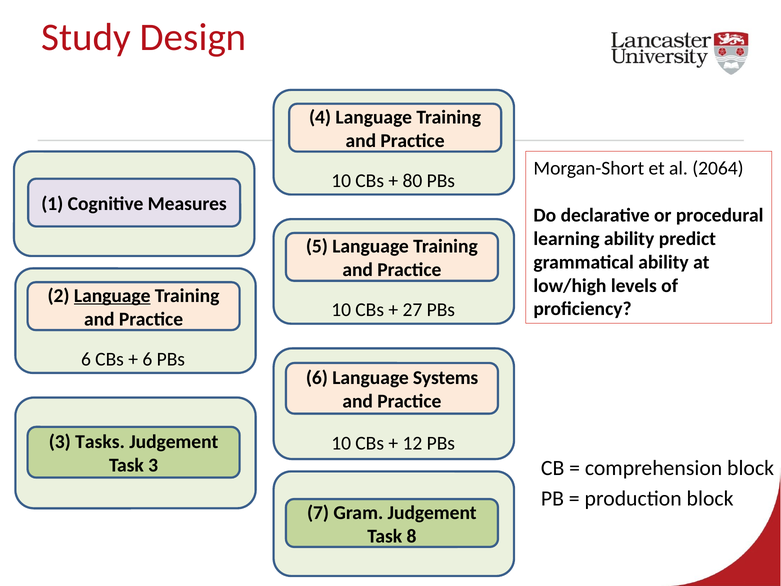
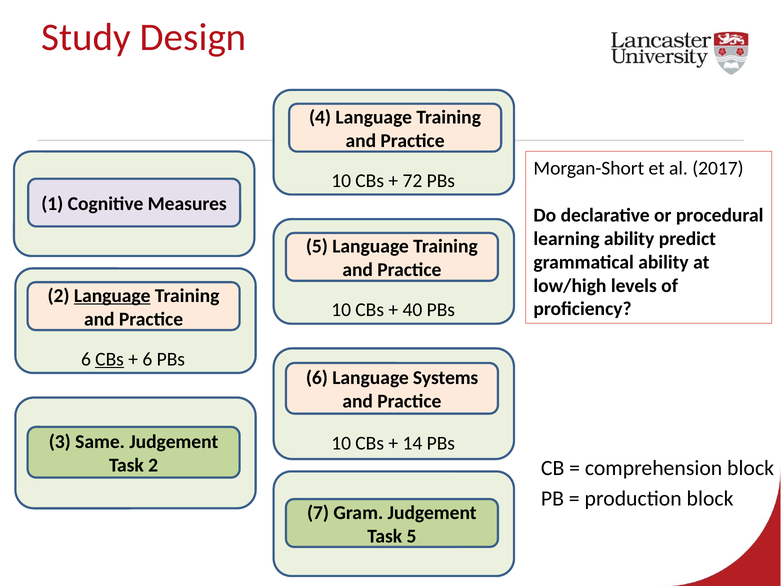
2064: 2064 -> 2017
80: 80 -> 72
27: 27 -> 40
CBs at (110, 359) underline: none -> present
Tasks: Tasks -> Same
12: 12 -> 14
Task 3: 3 -> 2
Task 8: 8 -> 5
